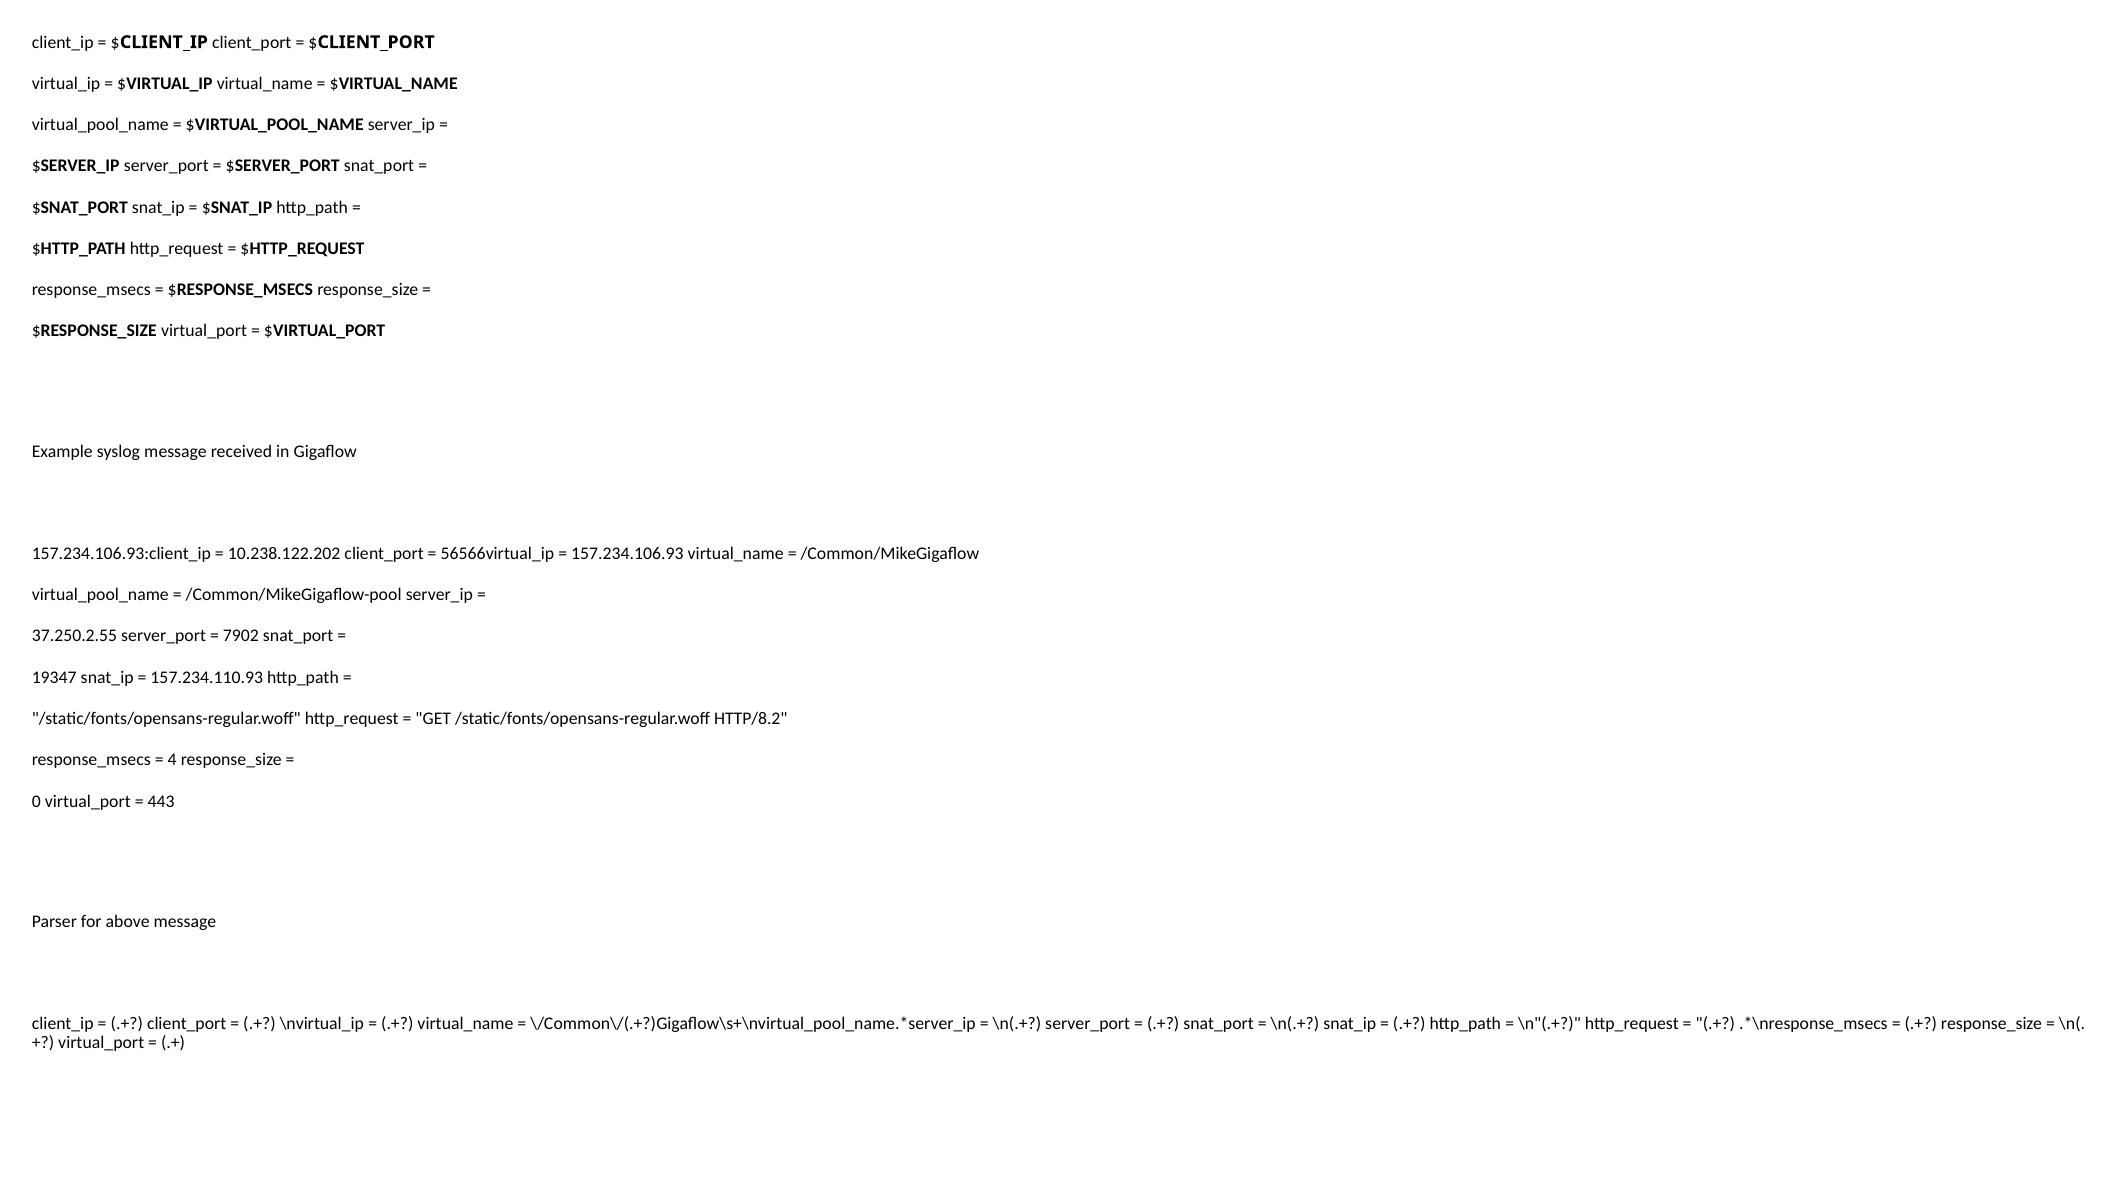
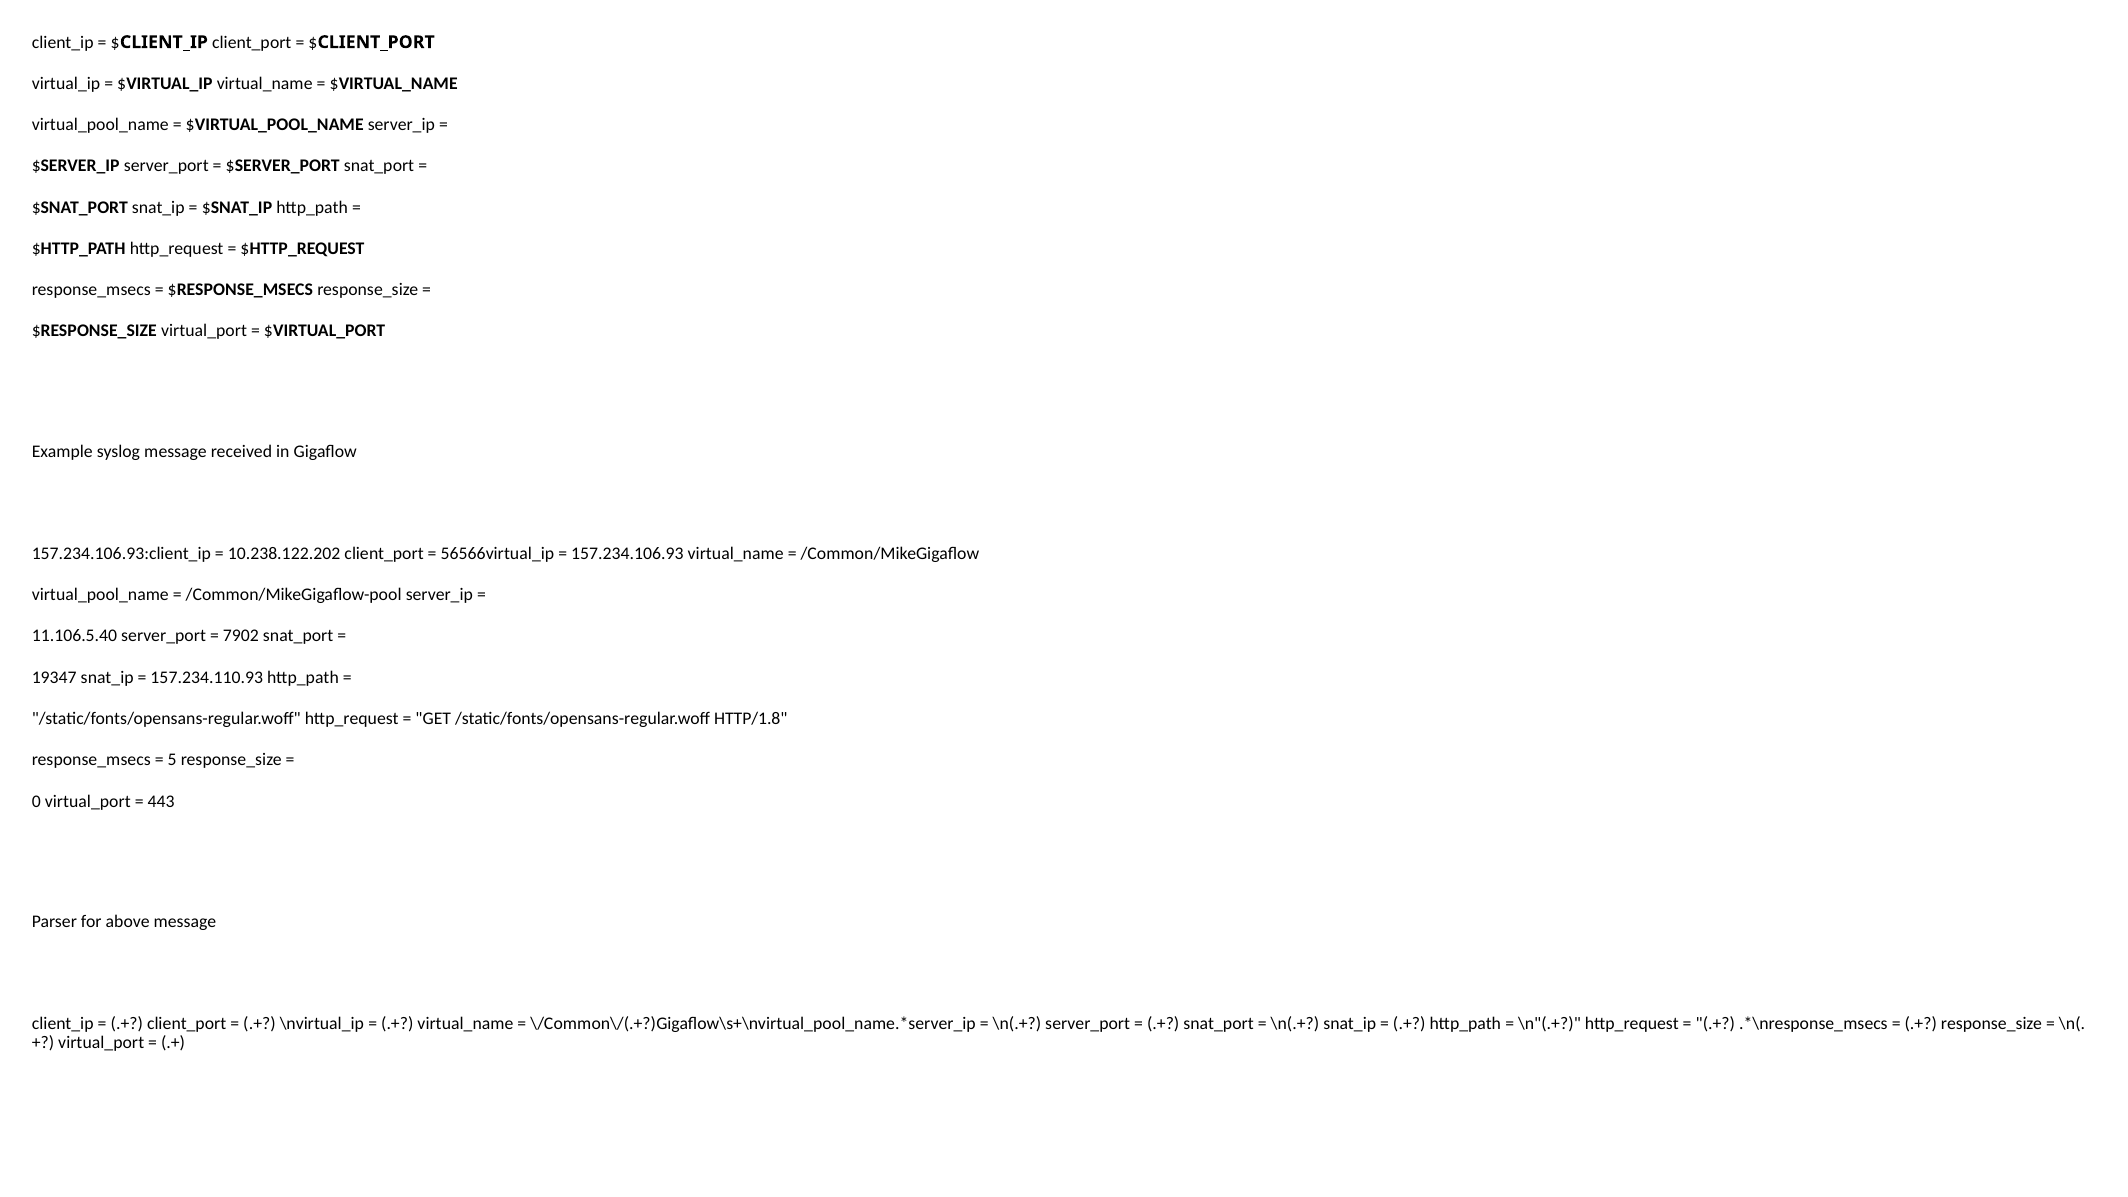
37.250.2.55: 37.250.2.55 -> 11.106.5.40
HTTP/8.2: HTTP/8.2 -> HTTP/1.8
4: 4 -> 5
